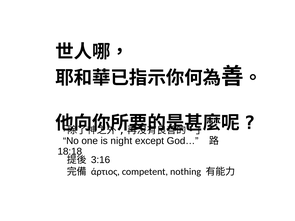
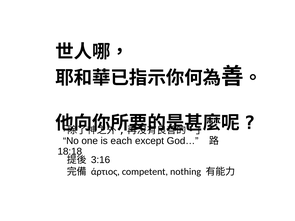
night: night -> each
